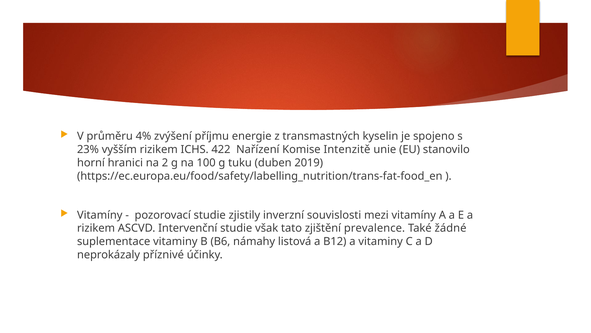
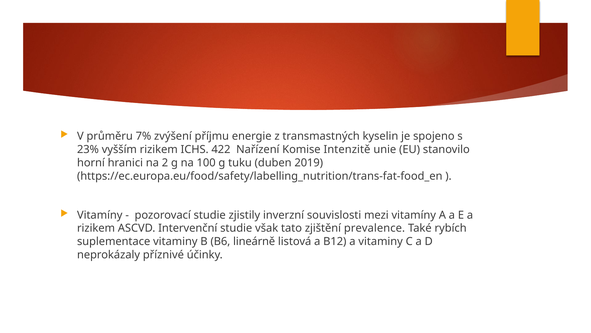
4%: 4% -> 7%
žádné: žádné -> rybích
námahy: námahy -> lineárně
